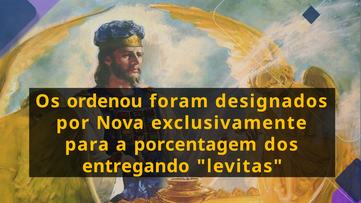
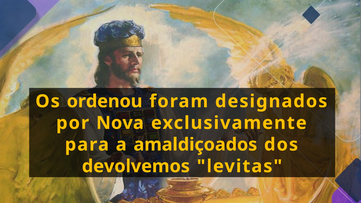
porcentagem: porcentagem -> amaldiçoados
entregando: entregando -> devolvemos
